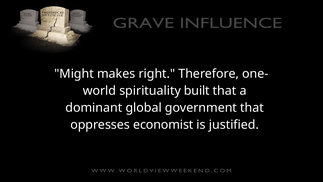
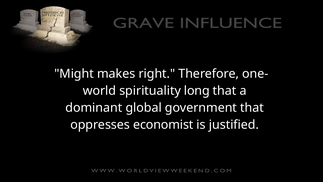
built: built -> long
